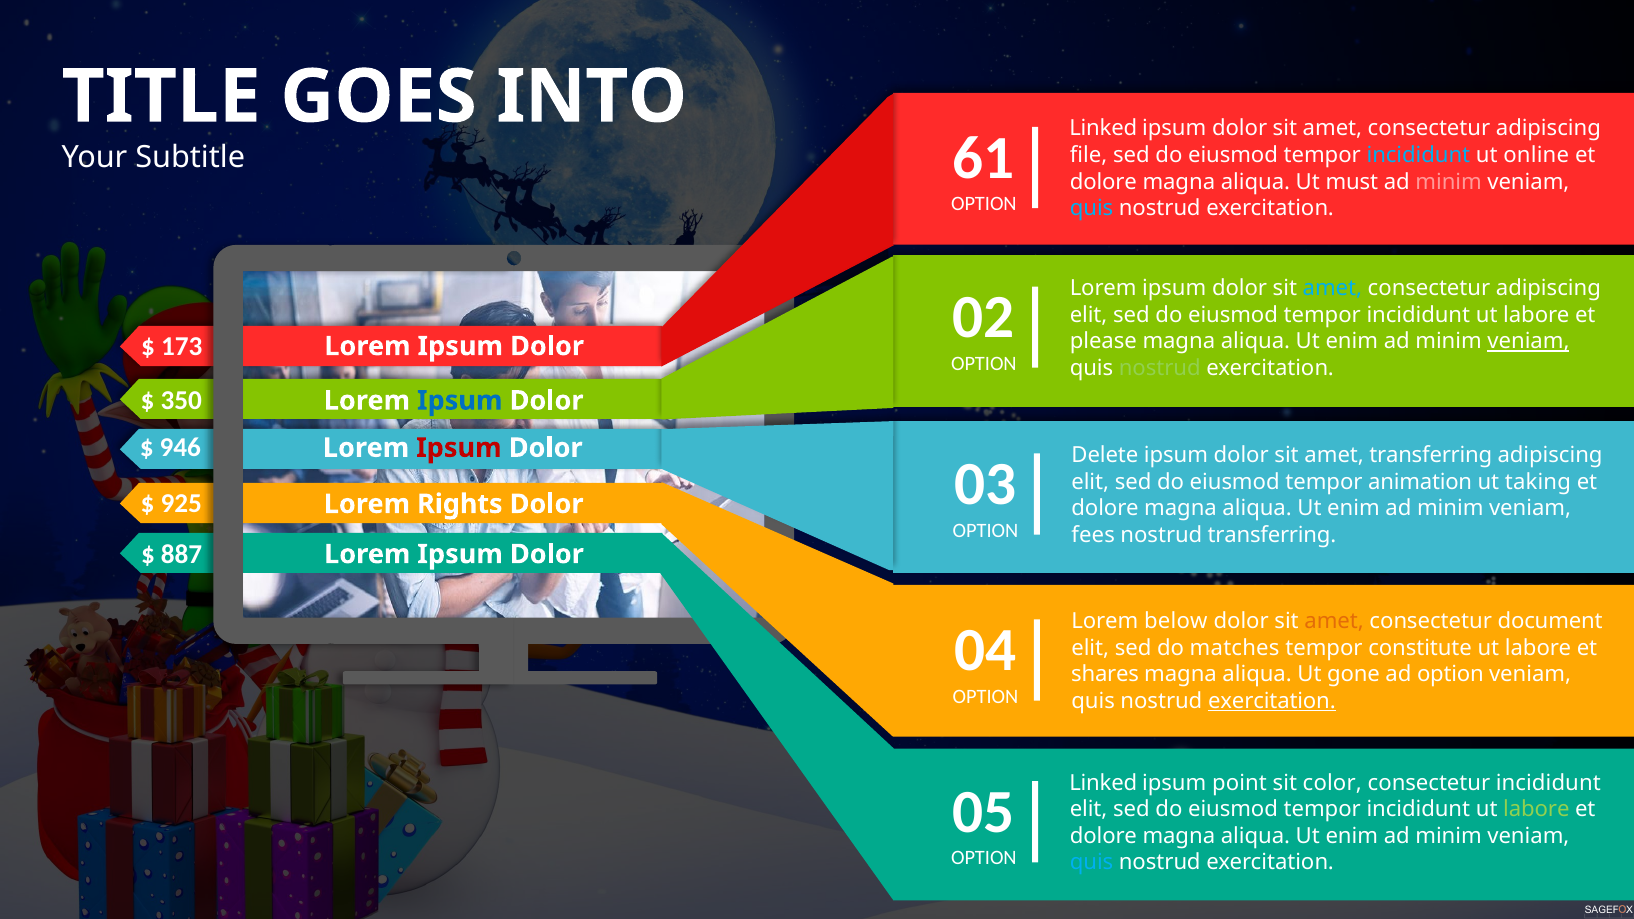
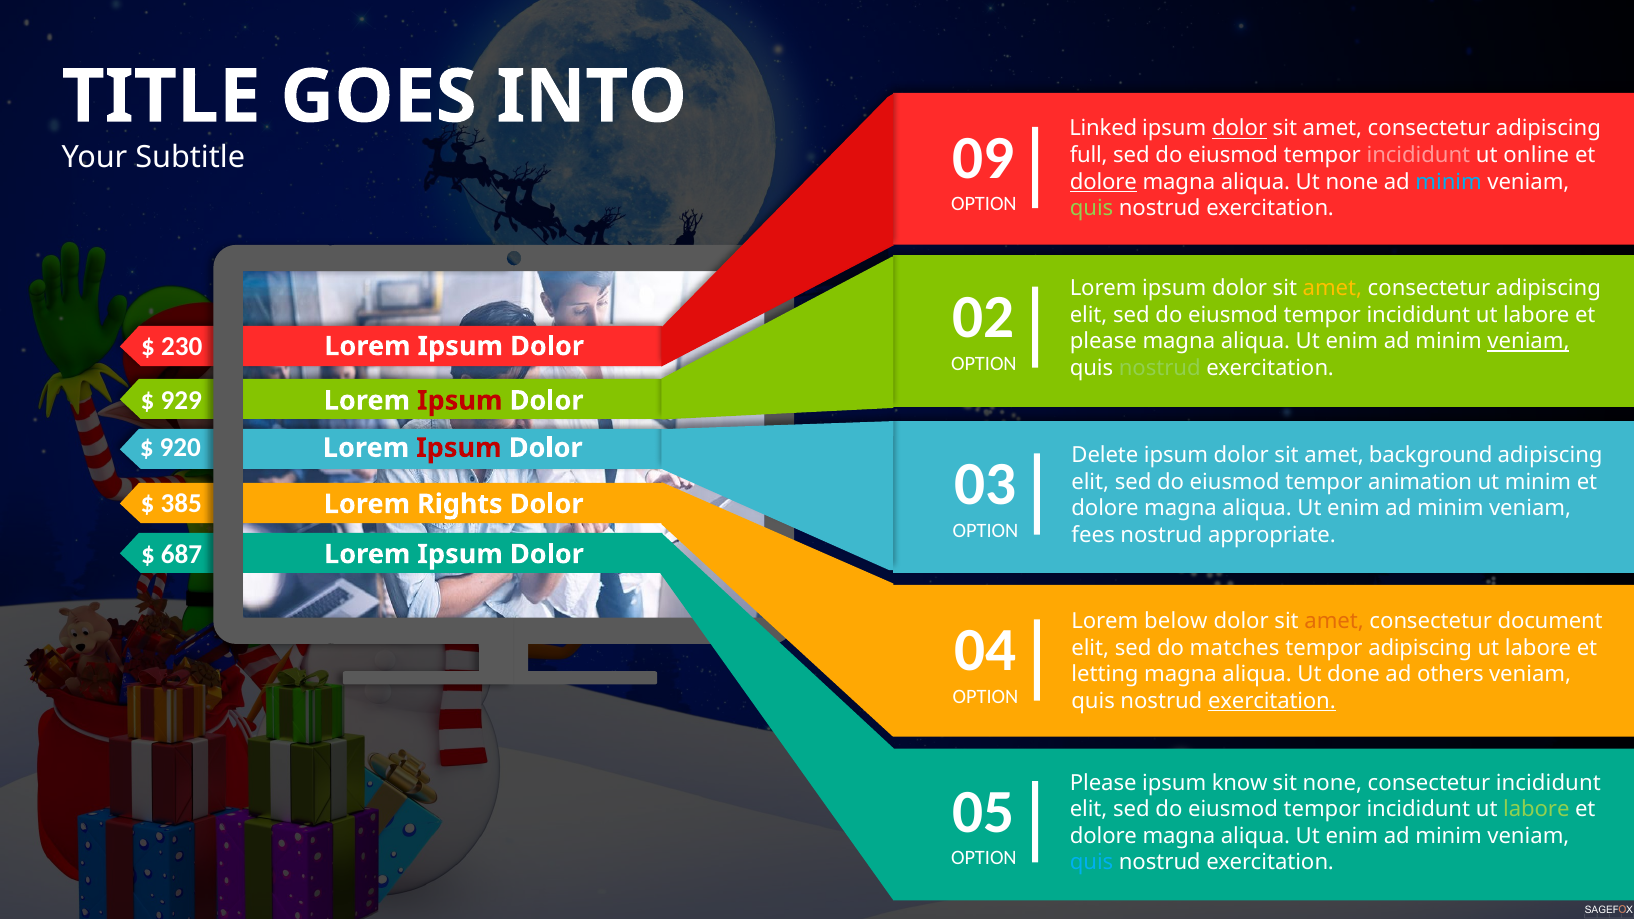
dolor at (1240, 129) underline: none -> present
61: 61 -> 09
file: file -> full
incididunt at (1418, 155) colour: light blue -> pink
dolore at (1103, 182) underline: none -> present
Ut must: must -> none
minim at (1449, 182) colour: pink -> light blue
quis at (1092, 208) colour: light blue -> light green
amet at (1332, 288) colour: light blue -> yellow
173: 173 -> 230
350: 350 -> 929
Ipsum at (460, 401) colour: blue -> red
946: 946 -> 920
amet transferring: transferring -> background
ut taking: taking -> minim
925: 925 -> 385
nostrud transferring: transferring -> appropriate
887: 887 -> 687
tempor constitute: constitute -> adipiscing
shares: shares -> letting
gone: gone -> done
ad option: option -> others
Linked at (1103, 783): Linked -> Please
point: point -> know
sit color: color -> none
